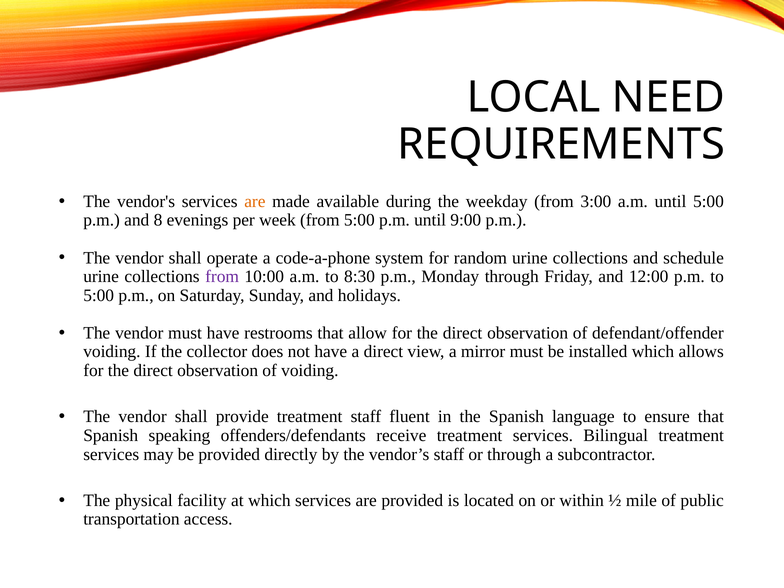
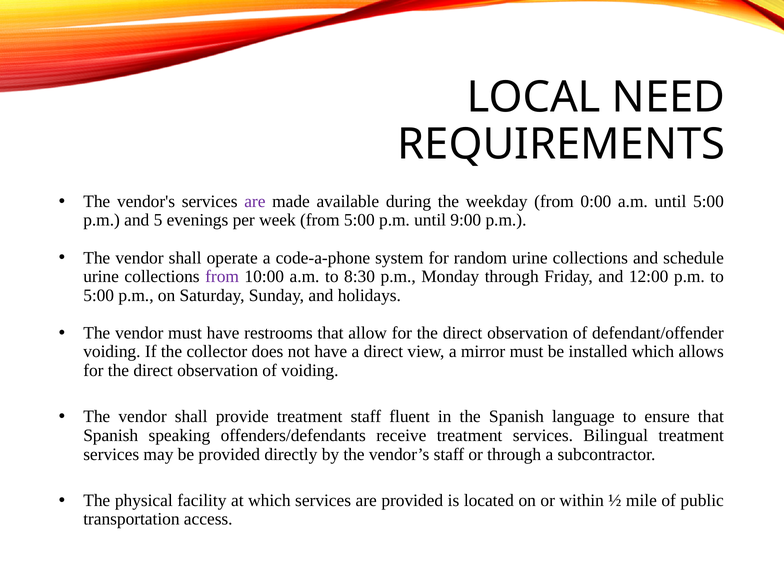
are at (255, 201) colour: orange -> purple
3:00: 3:00 -> 0:00
8: 8 -> 5
